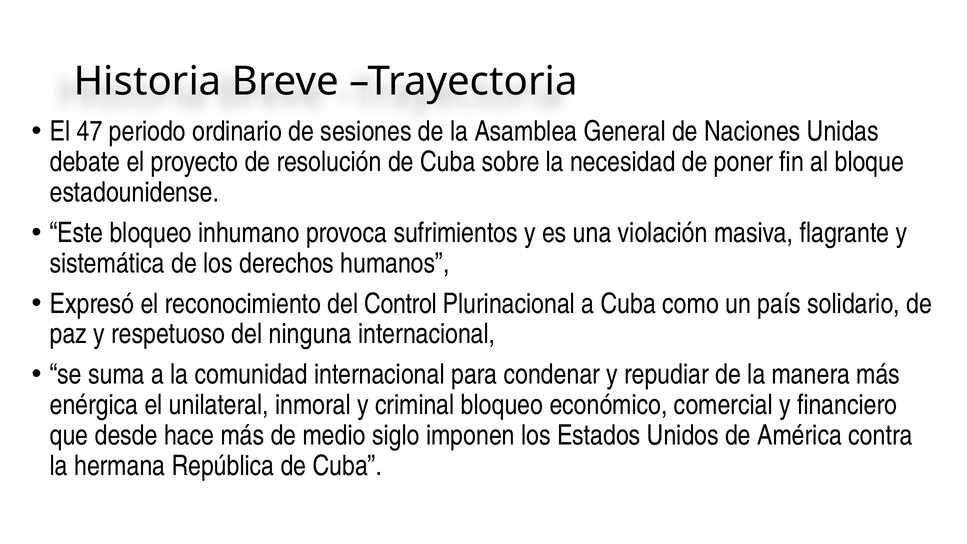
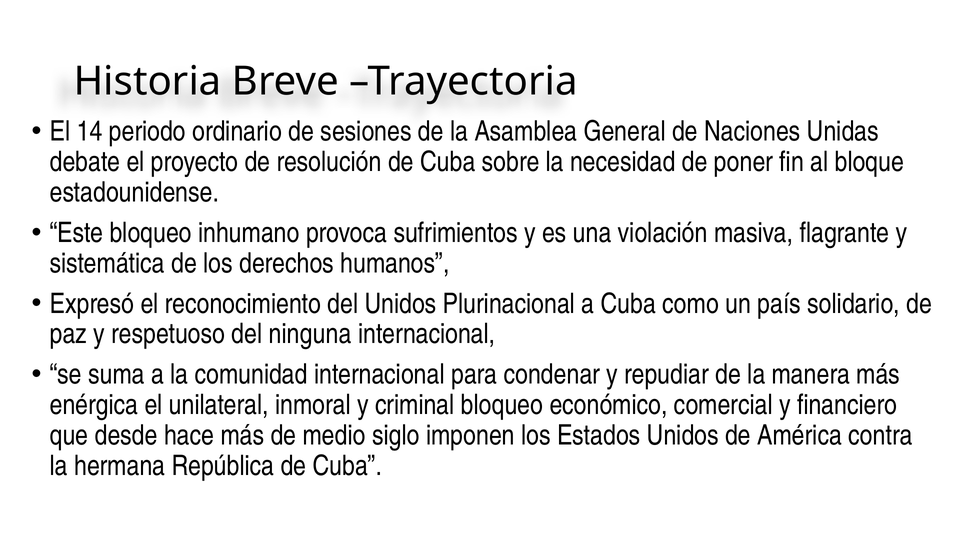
47: 47 -> 14
del Control: Control -> Unidos
